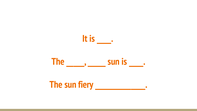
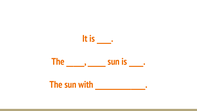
fiery: fiery -> with
